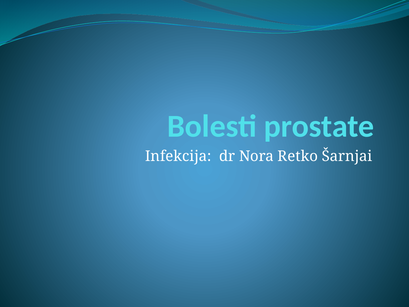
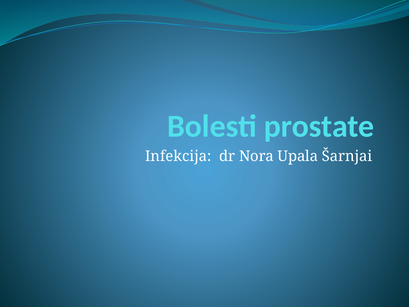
Retko: Retko -> Upala
